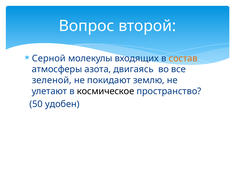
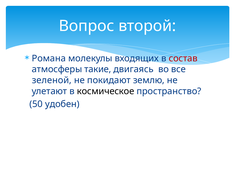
Серной: Серной -> Романа
состав colour: orange -> red
азота: азота -> такие
